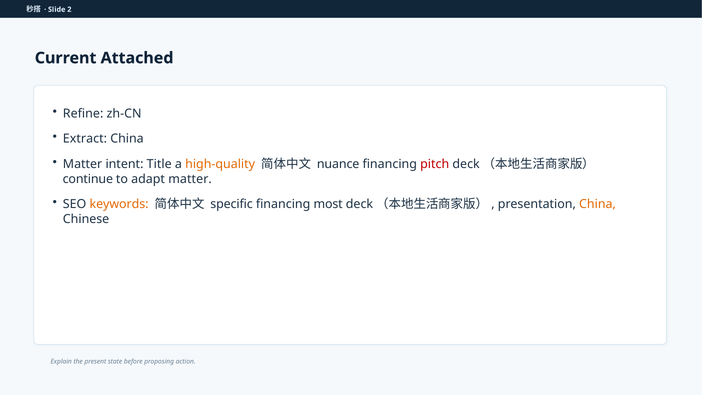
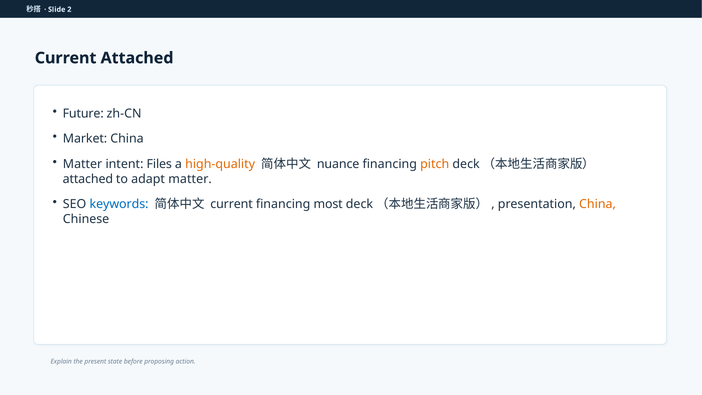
Refine: Refine -> Future
Extract: Extract -> Market
Title: Title -> Files
pitch colour: red -> orange
continue at (88, 179): continue -> attached
keywords colour: orange -> blue
specific at (232, 204): specific -> current
